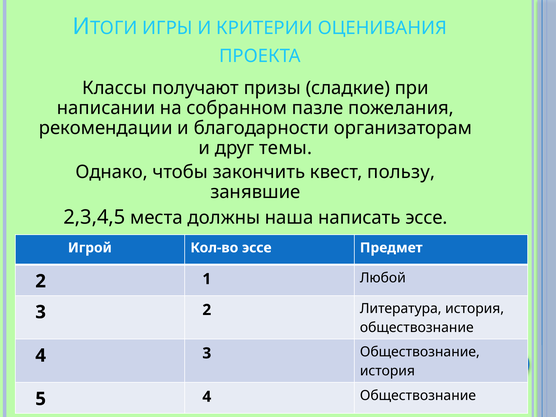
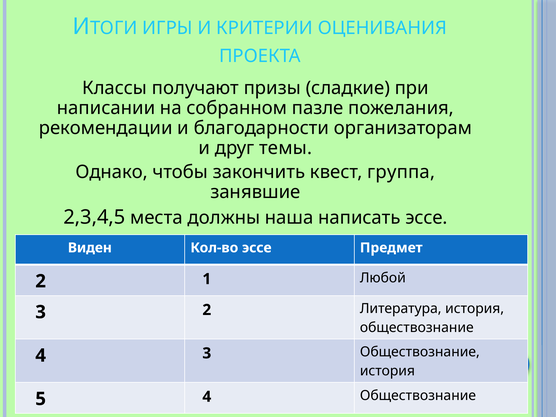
пользу: пользу -> группа
Игрой: Игрой -> Виден
